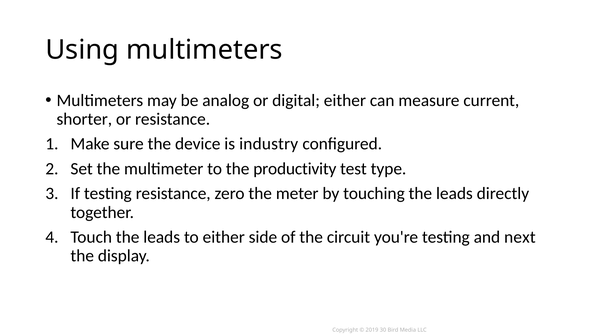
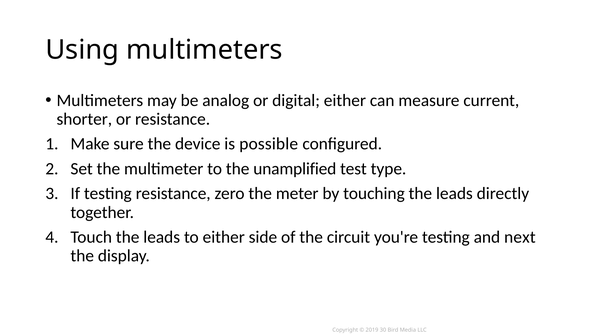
industry: industry -> possible
productivity: productivity -> unamplified
